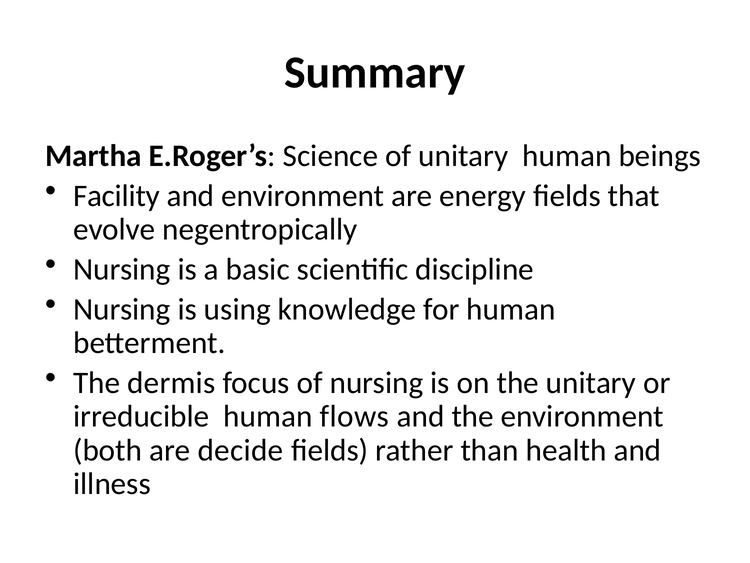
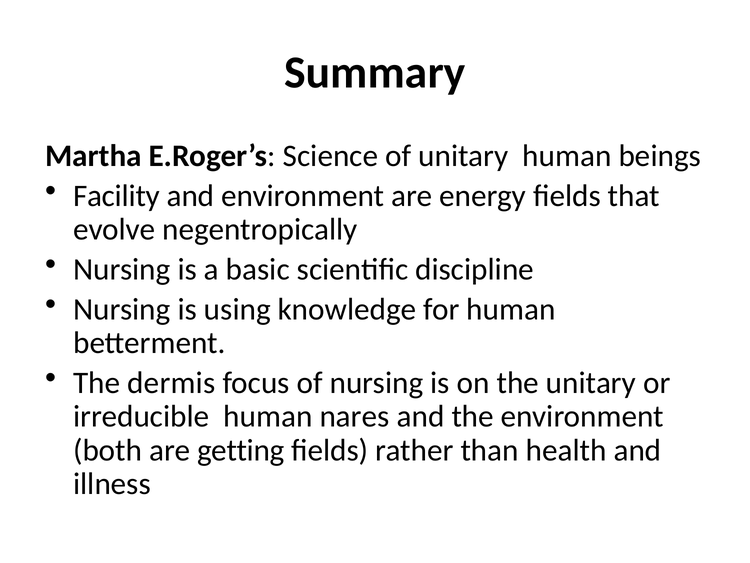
flows: flows -> nares
decide: decide -> getting
